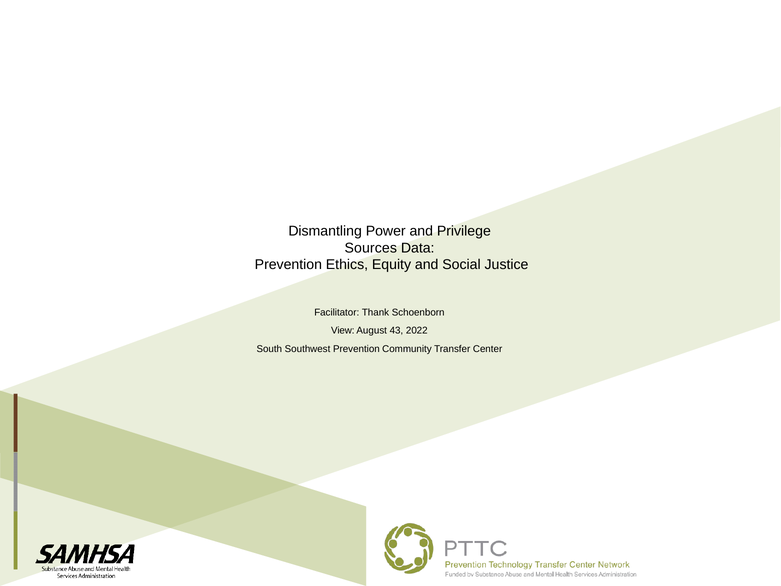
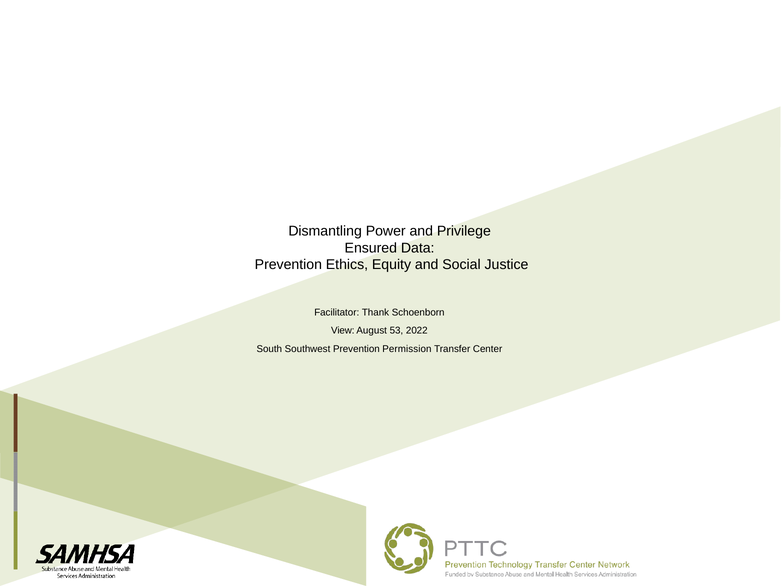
Sources: Sources -> Ensured
43: 43 -> 53
Community: Community -> Permission
